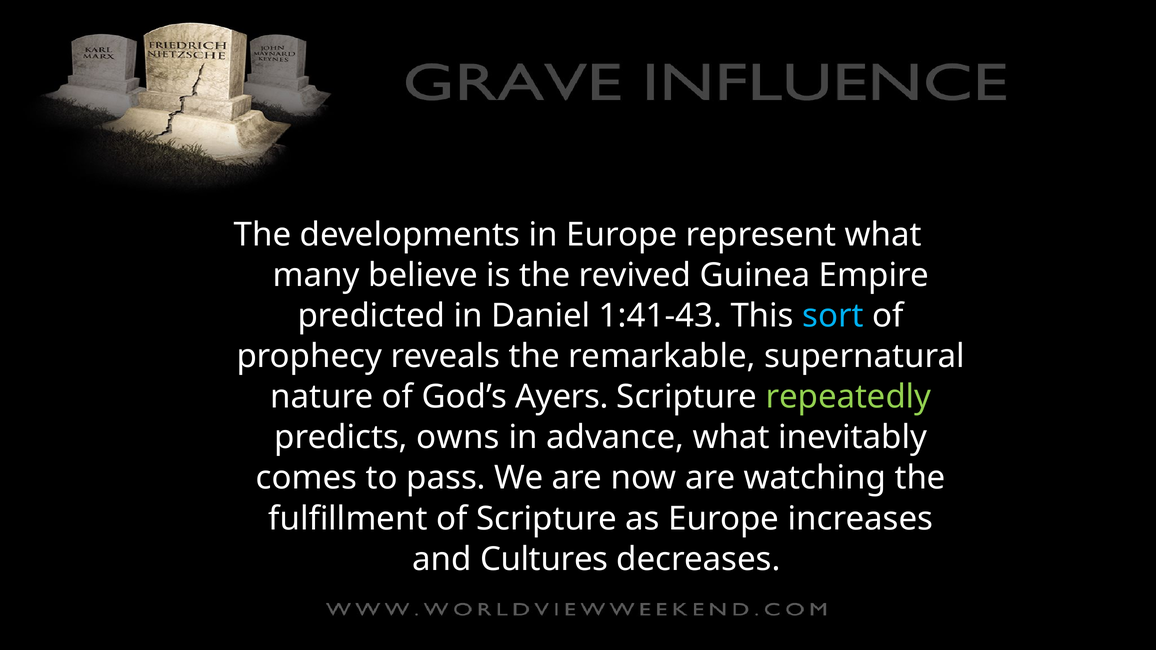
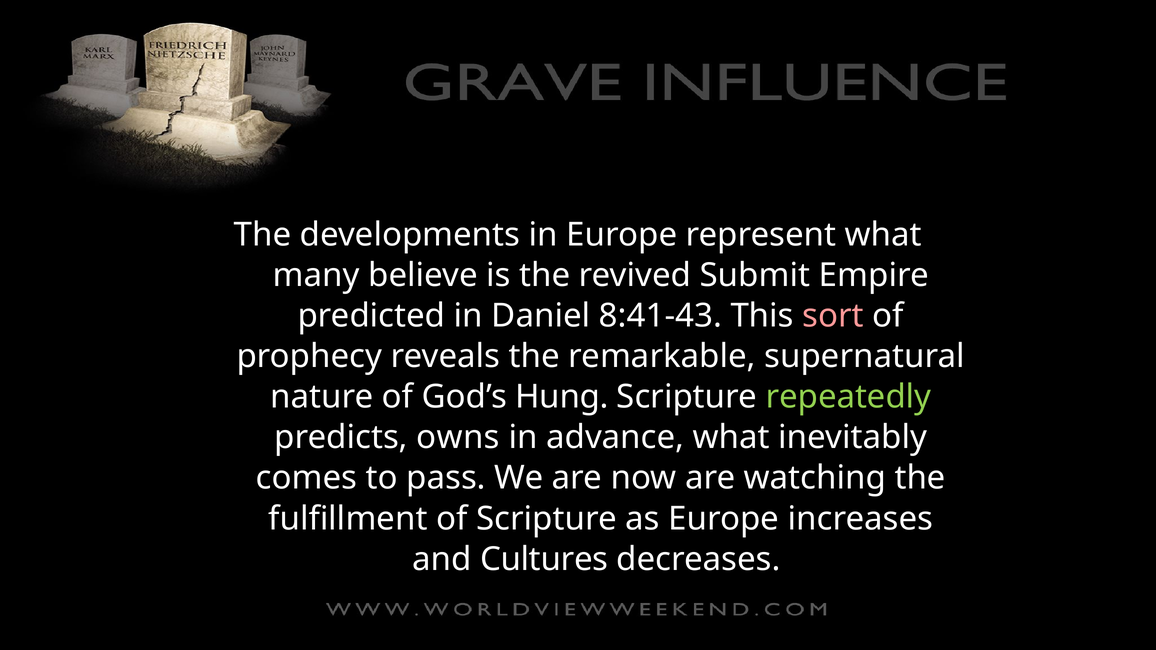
Guinea: Guinea -> Submit
1:41-43: 1:41-43 -> 8:41-43
sort colour: light blue -> pink
Ayers: Ayers -> Hung
